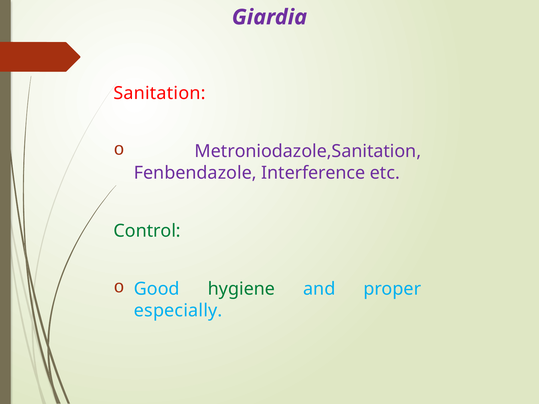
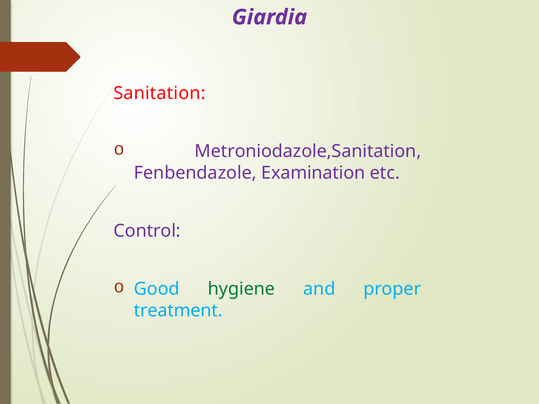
Interference: Interference -> Examination
Control colour: green -> purple
especially: especially -> treatment
